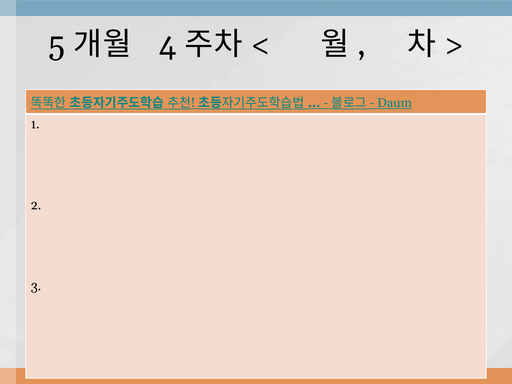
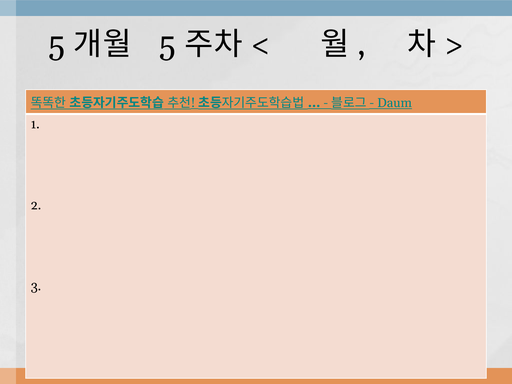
4 at (168, 45): 4 -> 5
